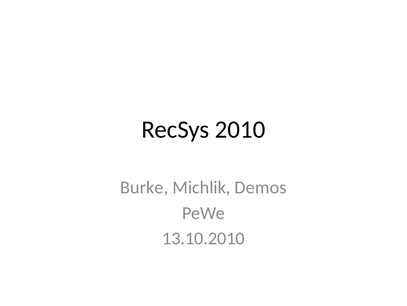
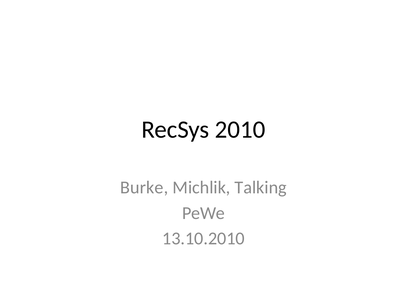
Demos: Demos -> Talking
